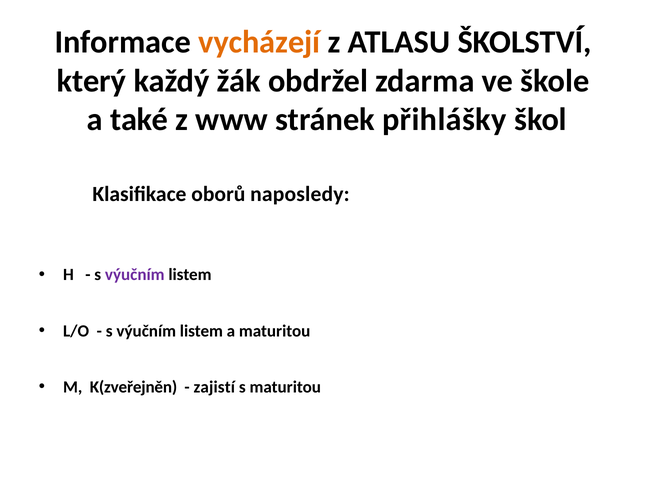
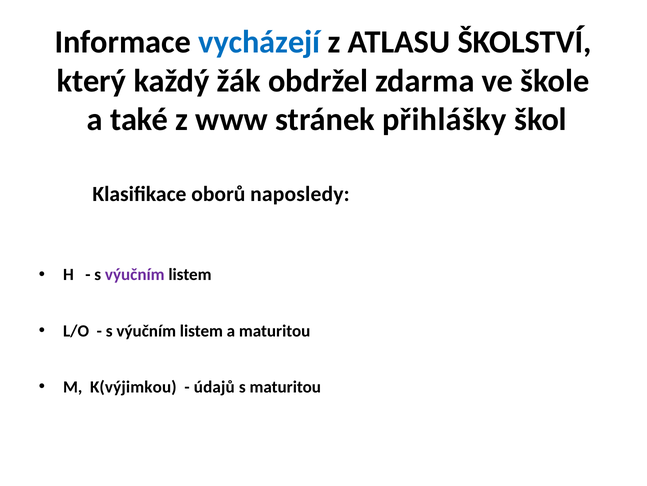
vycházejí colour: orange -> blue
K(zveřejněn: K(zveřejněn -> K(výjimkou
zajistí: zajistí -> údajů
